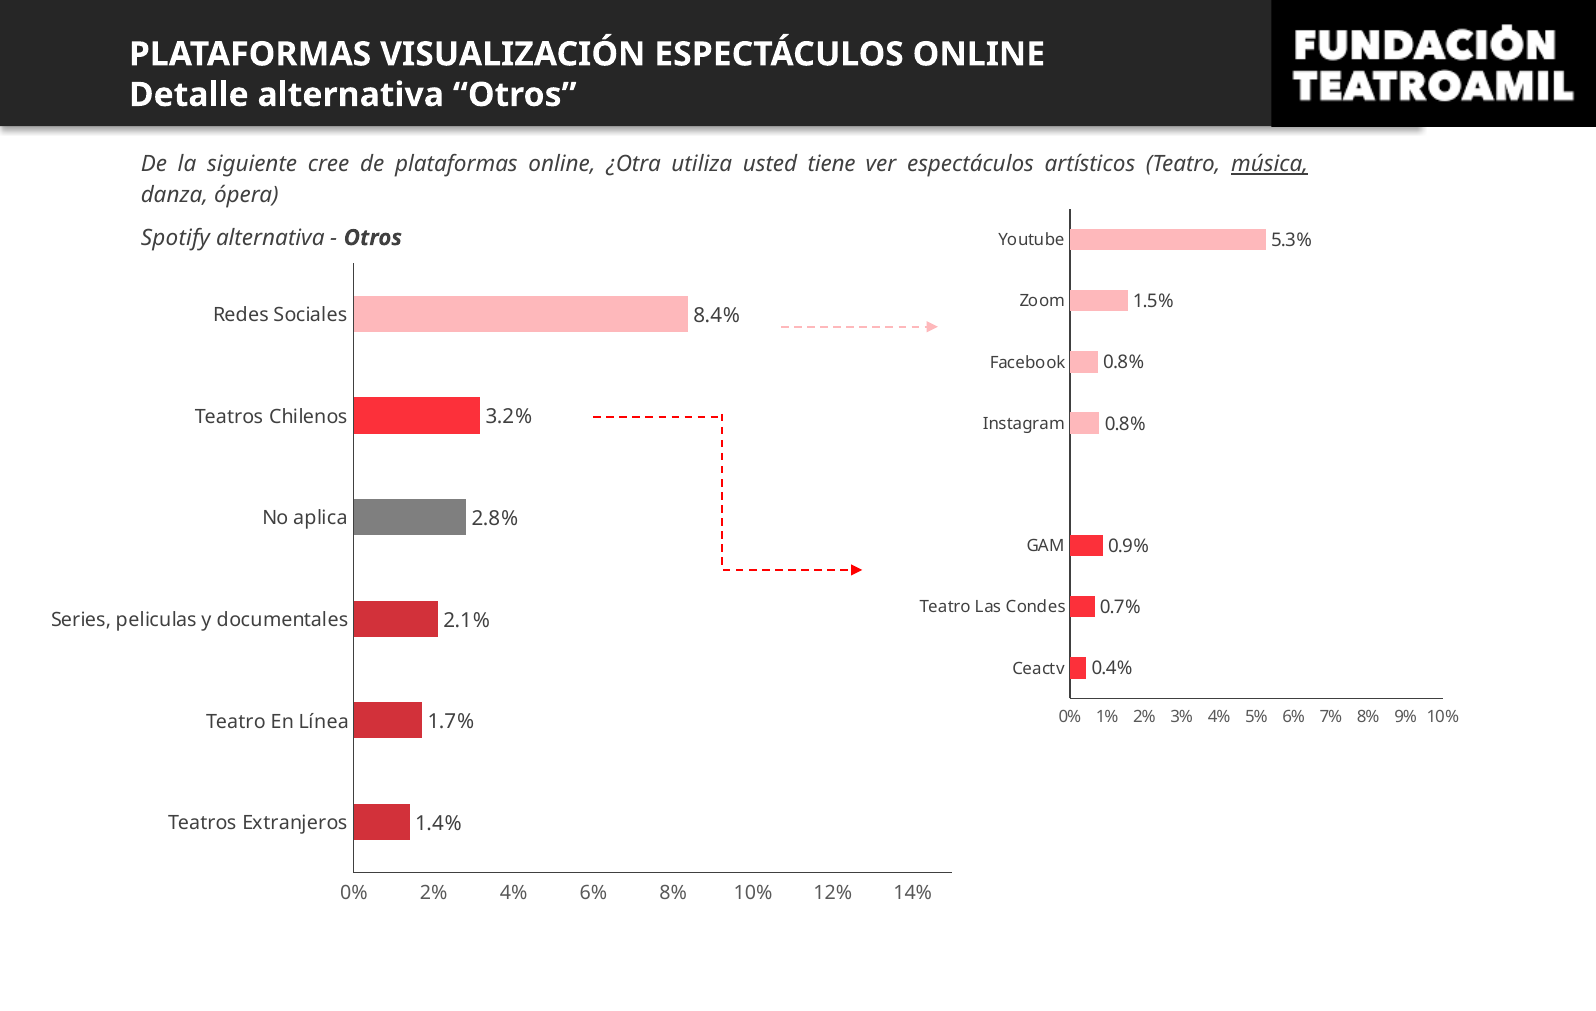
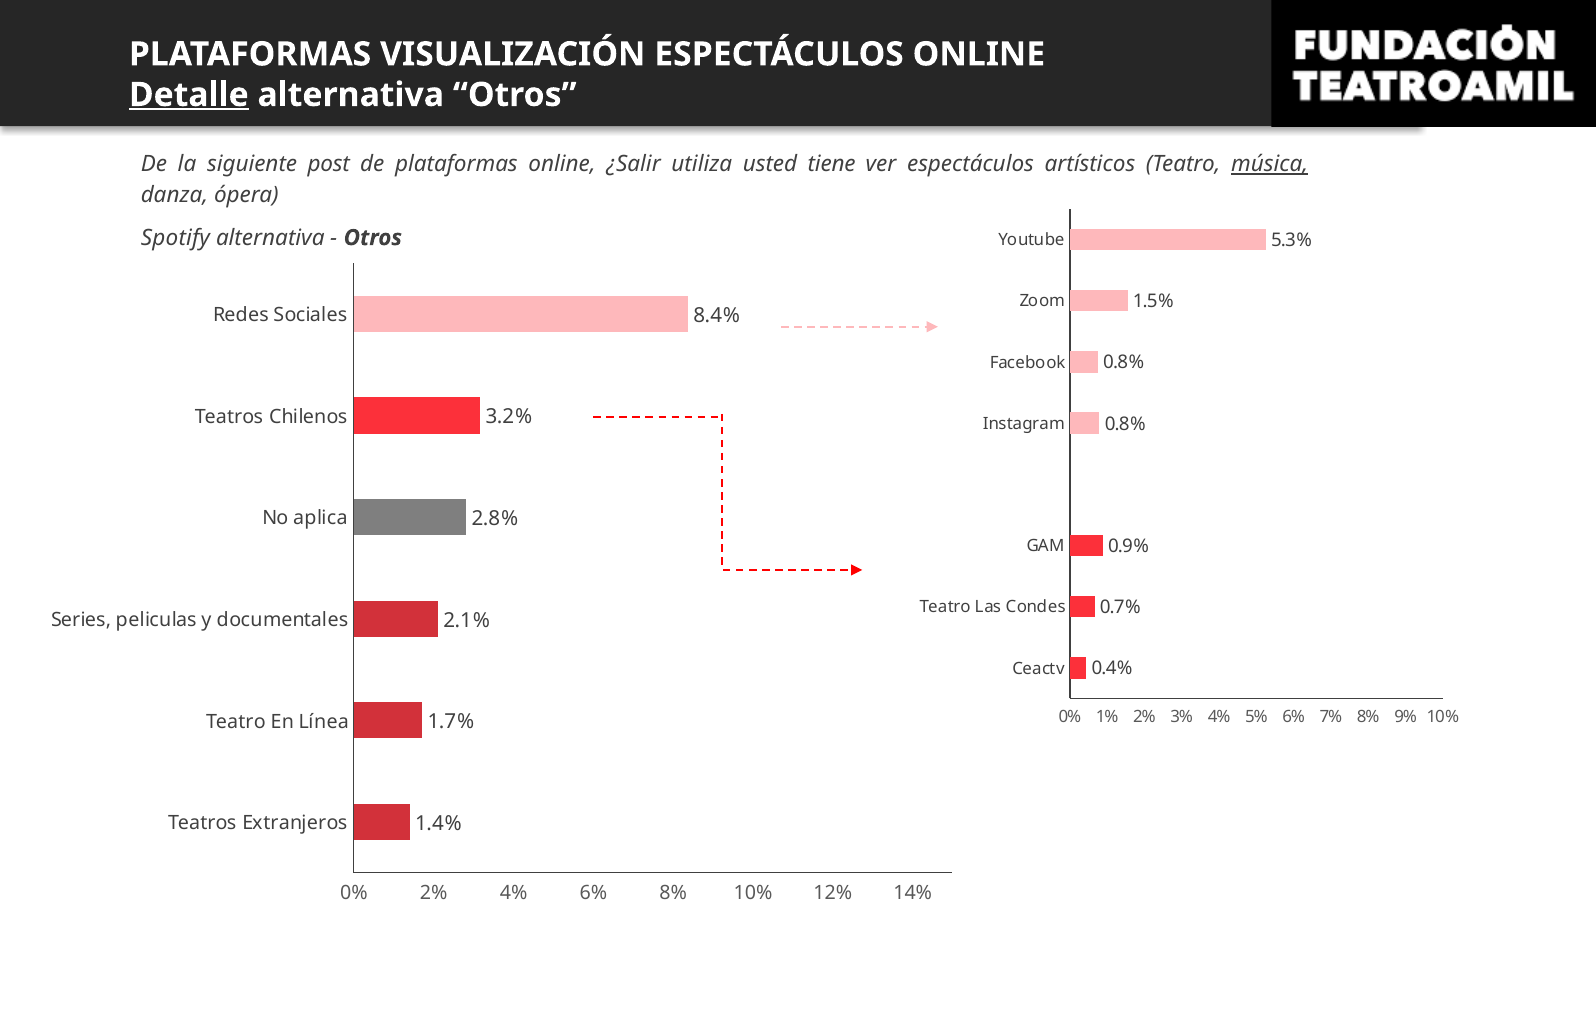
Detalle underline: none -> present
cree: cree -> post
¿Otra: ¿Otra -> ¿Salir
